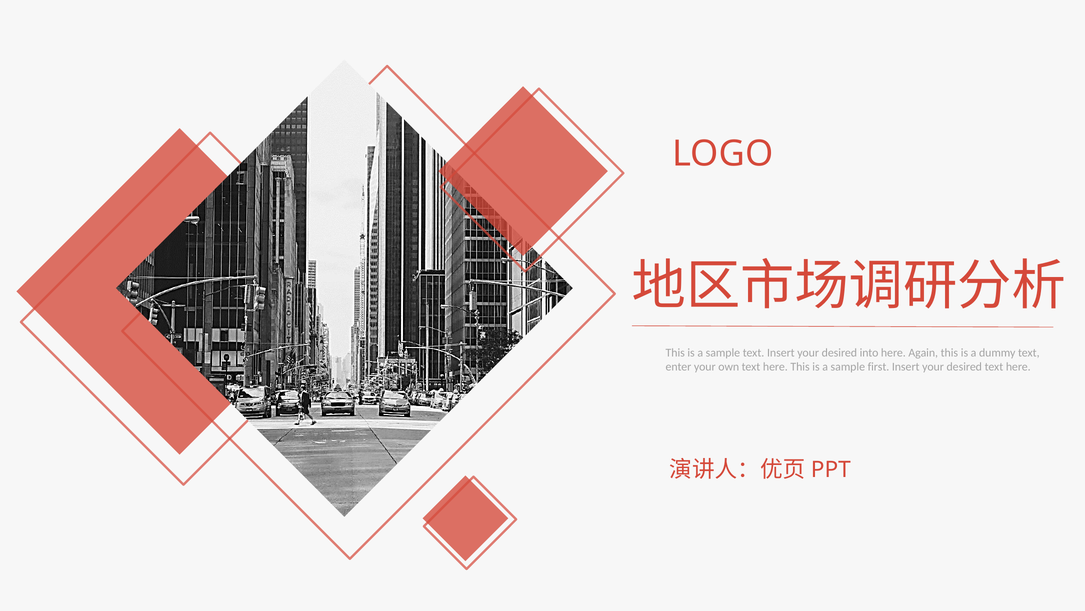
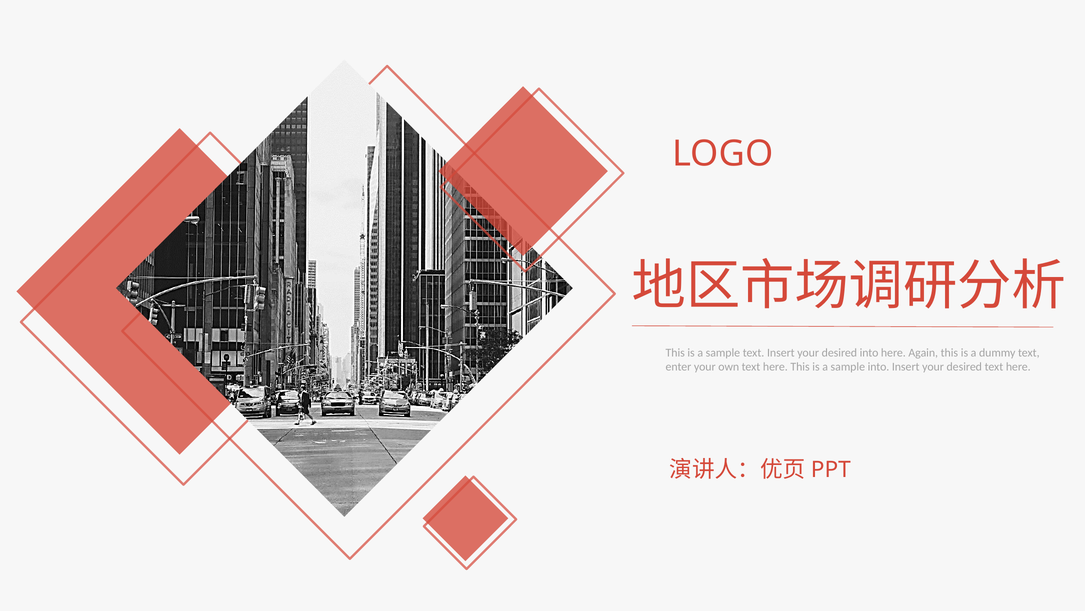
sample first: first -> into
